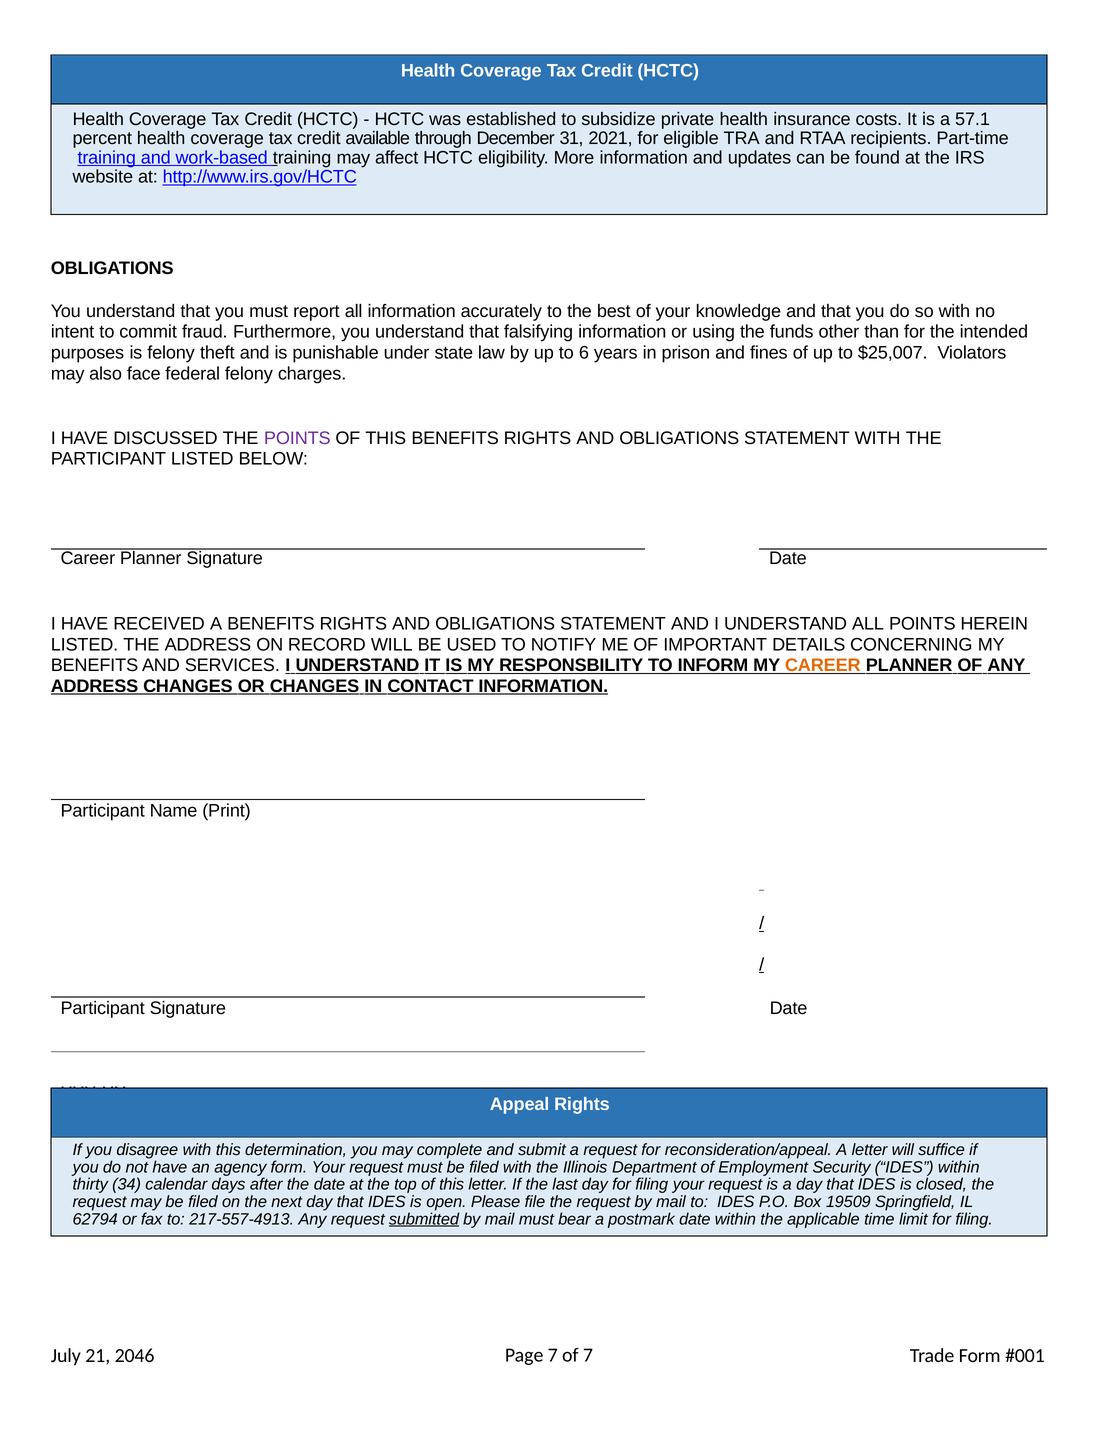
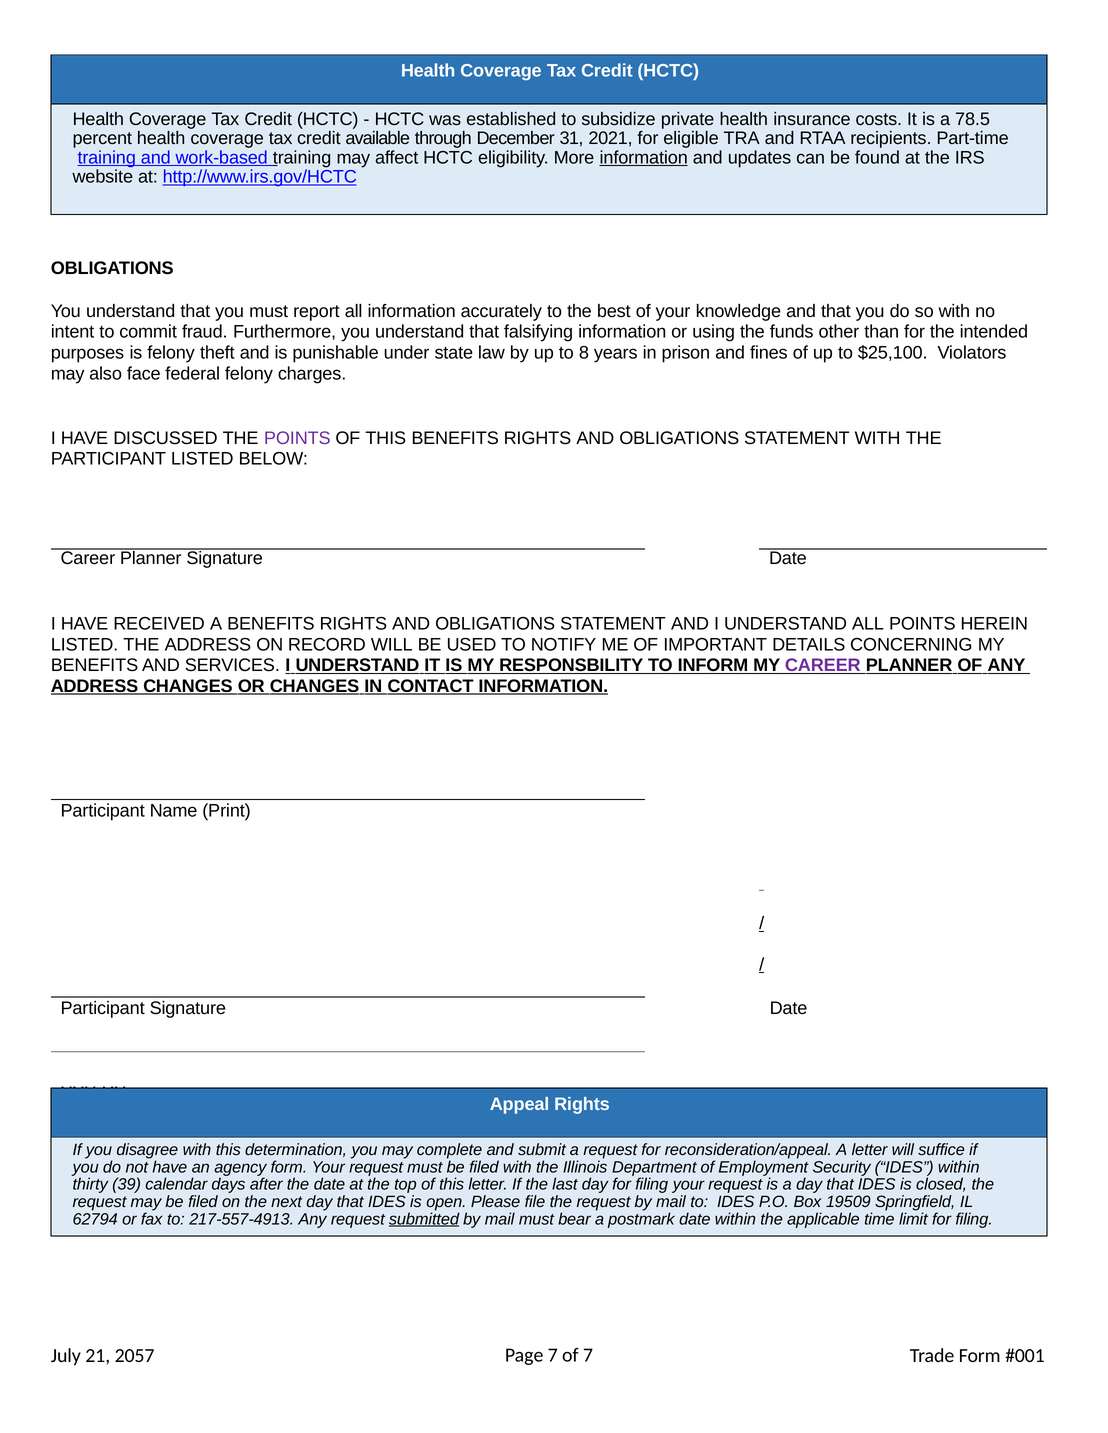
57.1: 57.1 -> 78.5
information at (644, 158) underline: none -> present
6: 6 -> 8
$25,007: $25,007 -> $25,100
CAREER at (823, 666) colour: orange -> purple
34: 34 -> 39
2046: 2046 -> 2057
